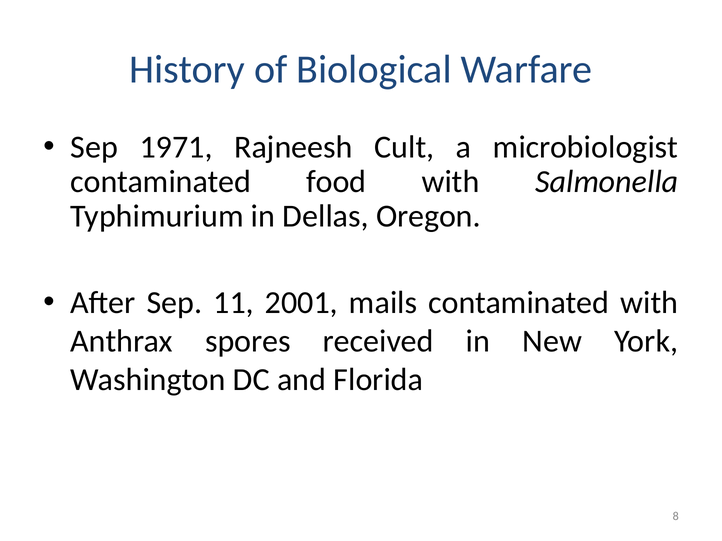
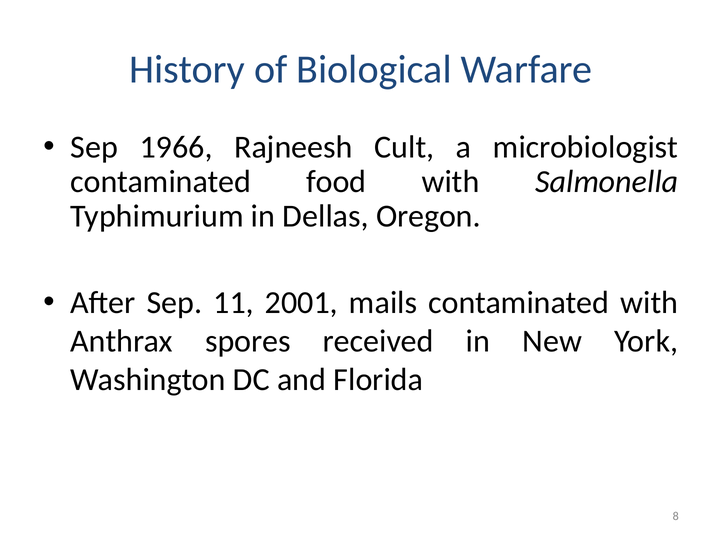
1971: 1971 -> 1966
